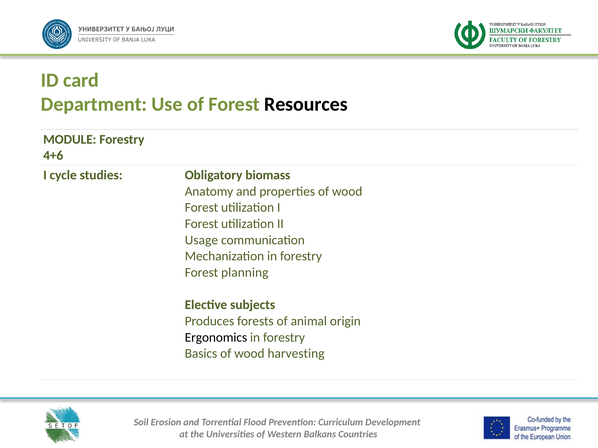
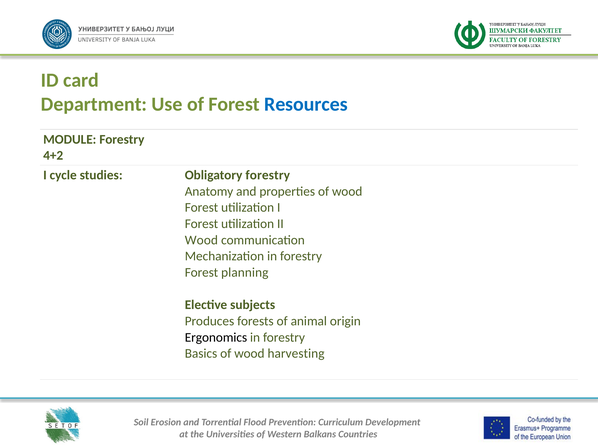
Resources colour: black -> blue
4+6: 4+6 -> 4+2
Obligatory biomass: biomass -> forestry
Usage at (201, 240): Usage -> Wood
